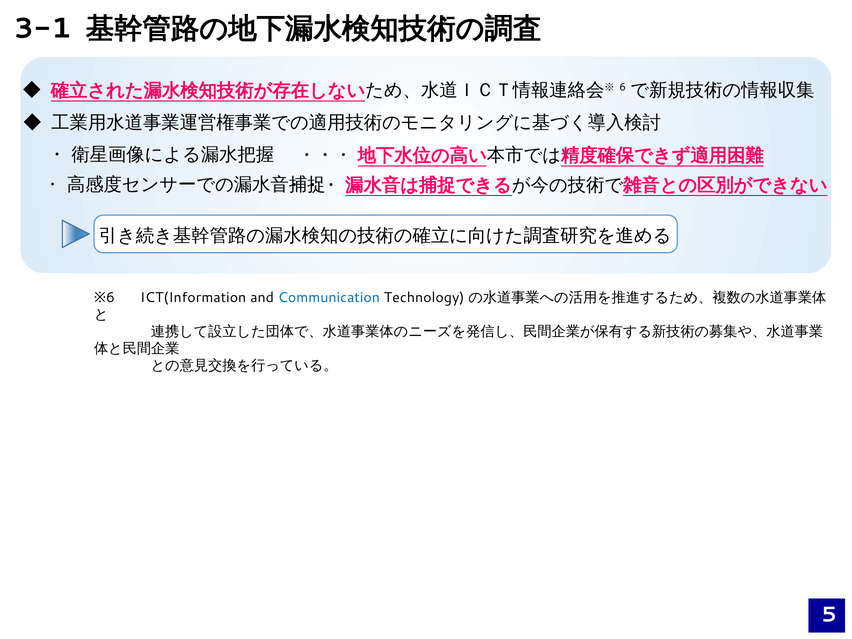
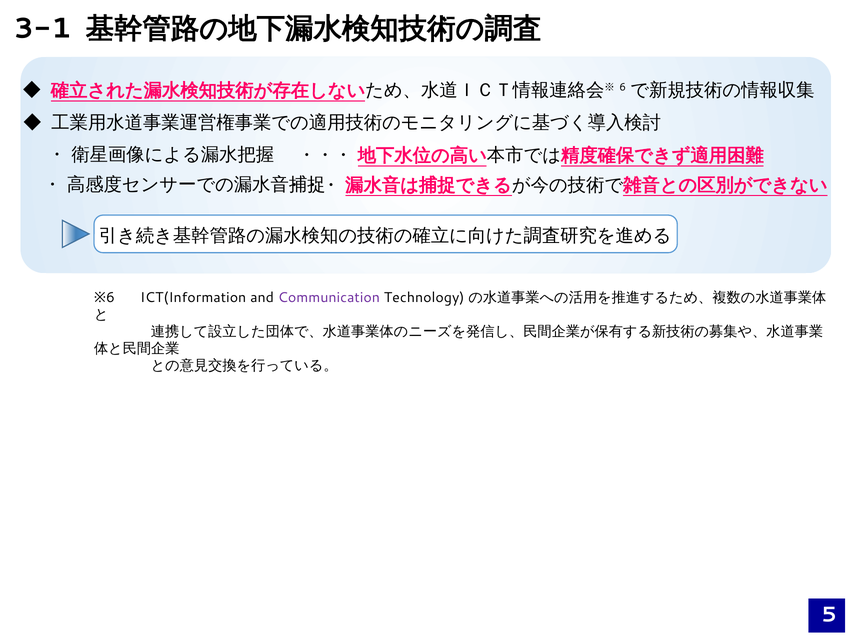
Communication colour: blue -> purple
